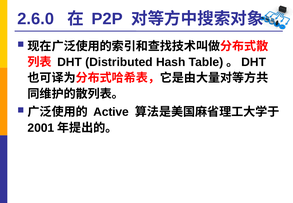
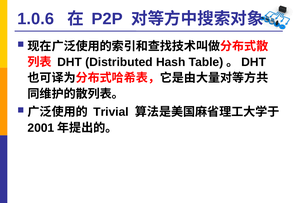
2.6.0: 2.6.0 -> 1.0.6
Active: Active -> Trivial
